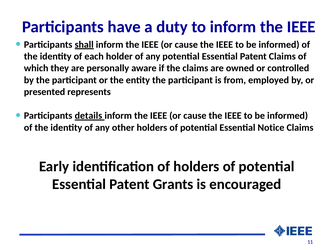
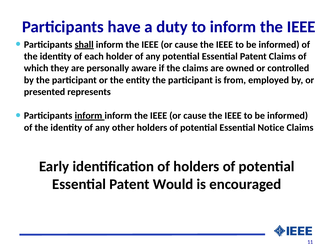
Participants details: details -> inform
Grants: Grants -> Would
